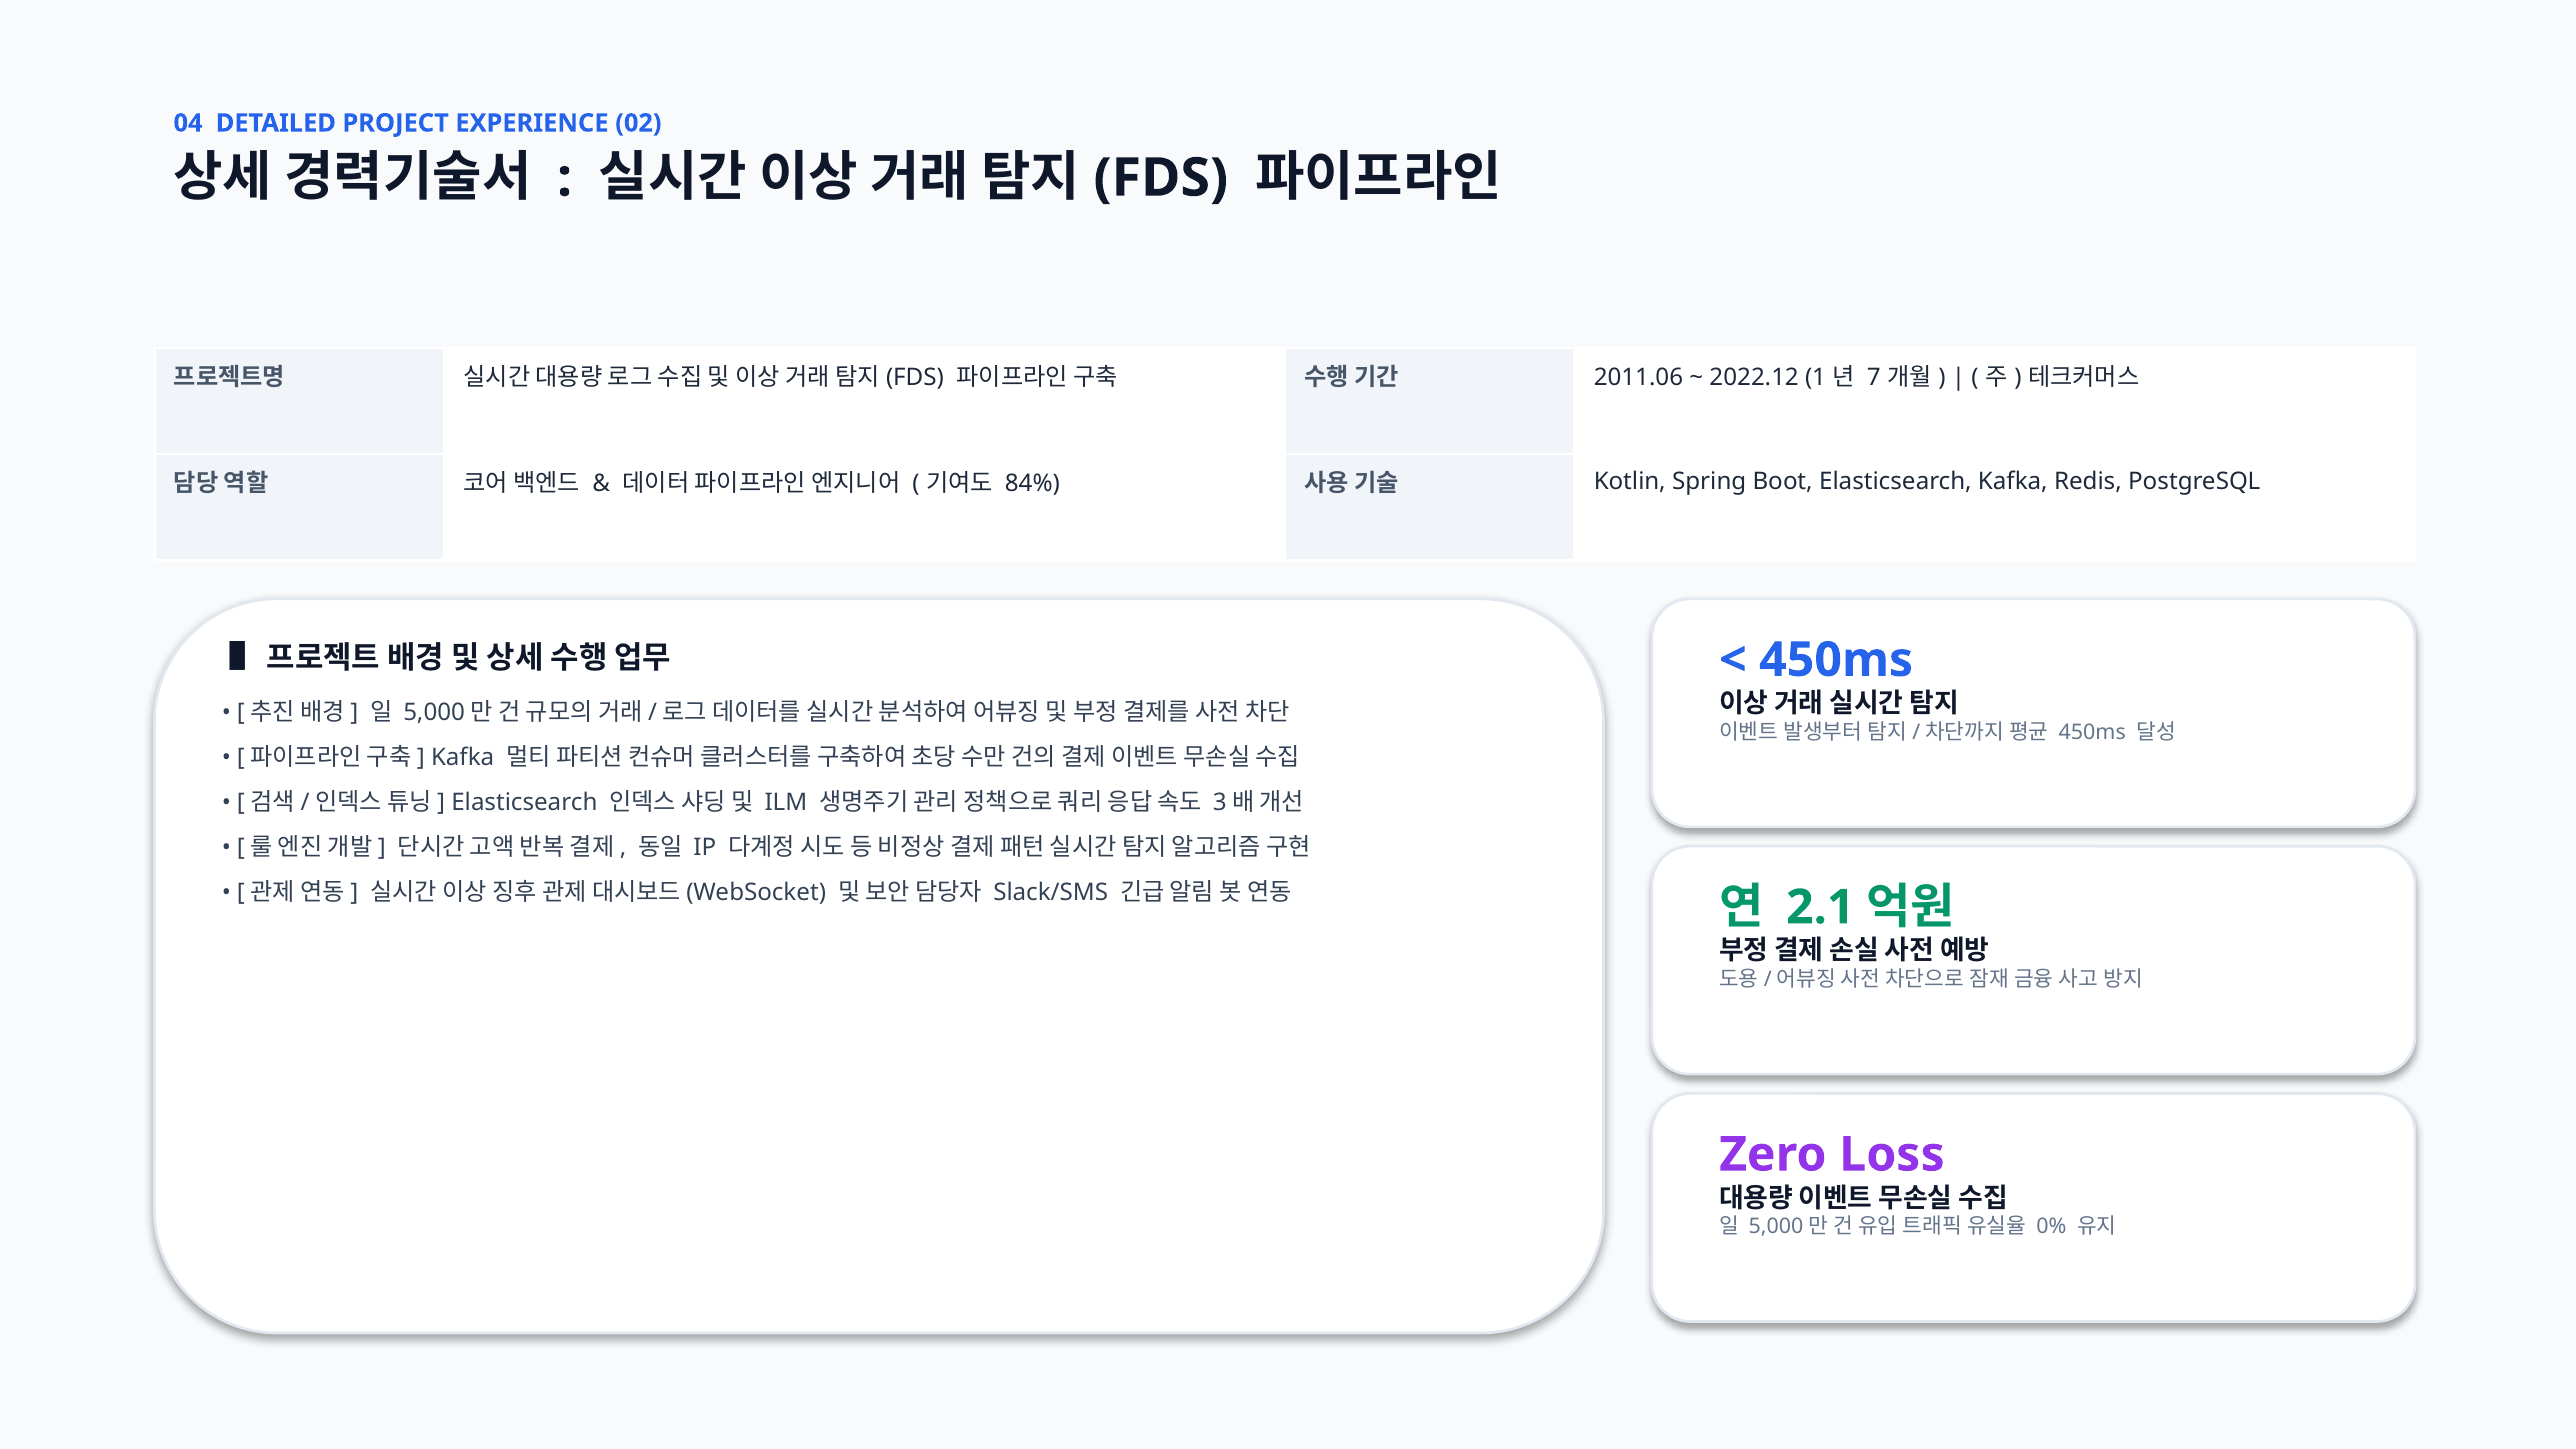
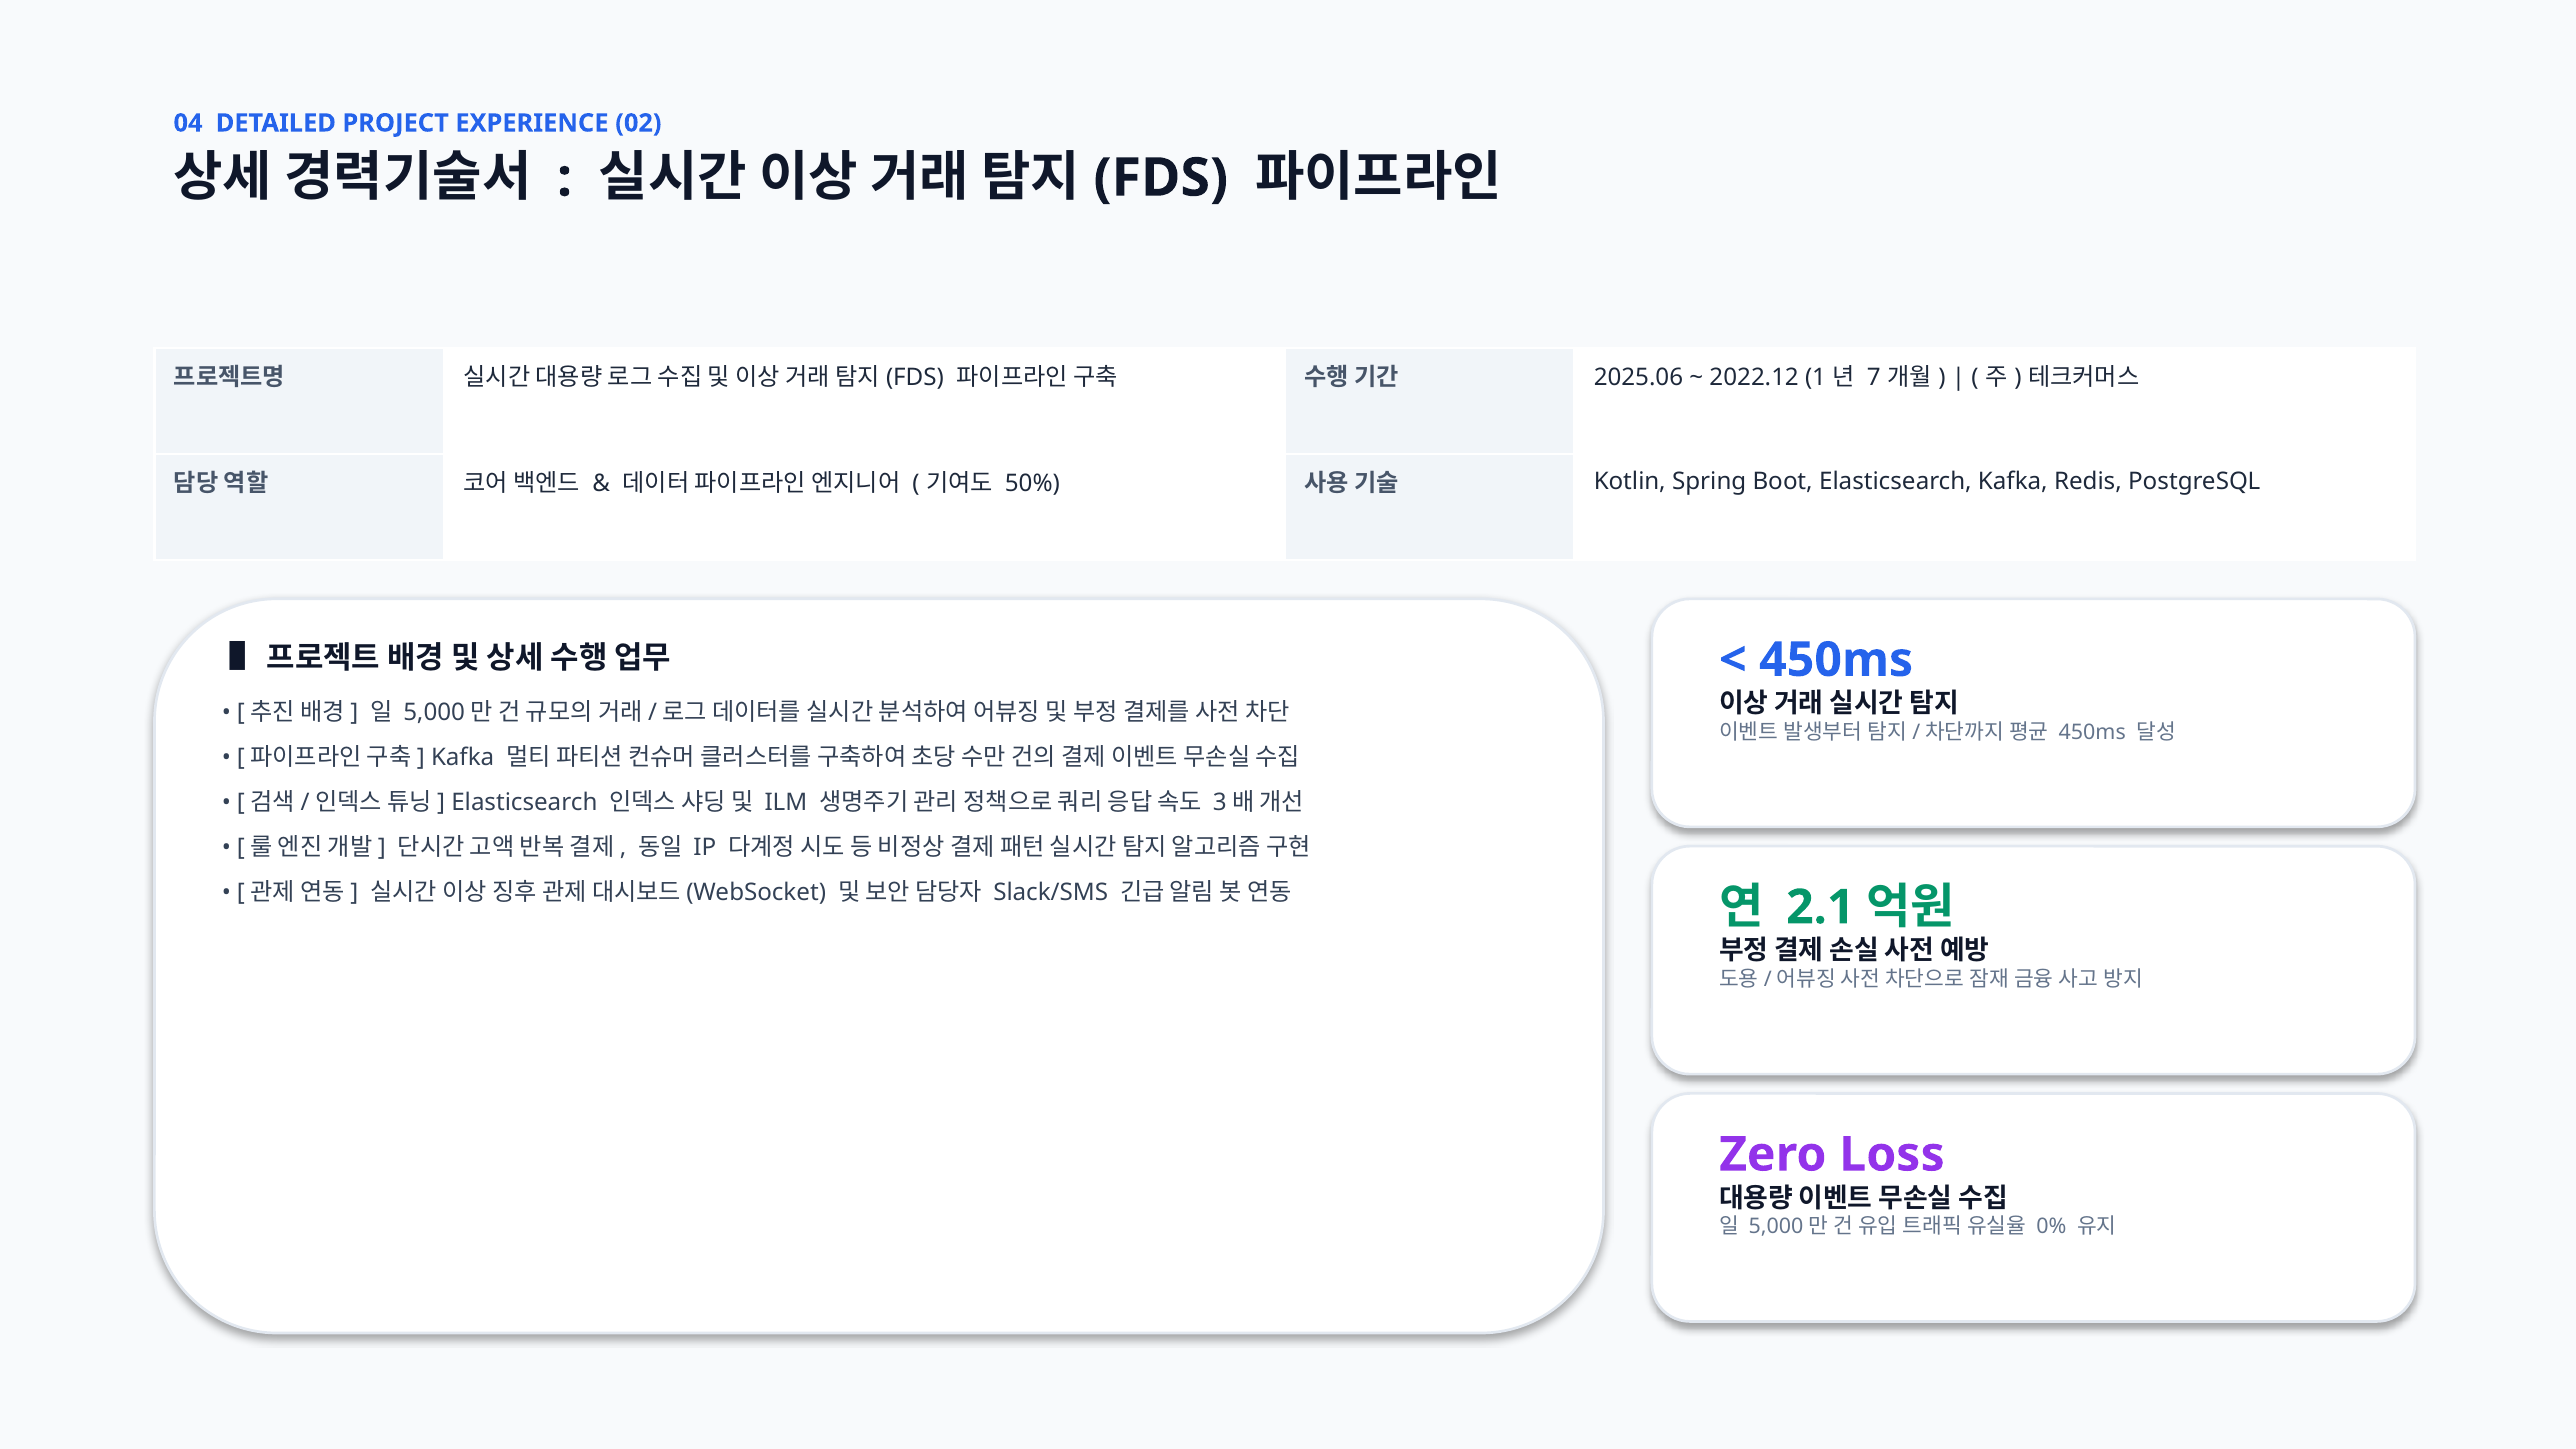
2011.06: 2011.06 -> 2025.06
84%: 84% -> 50%
